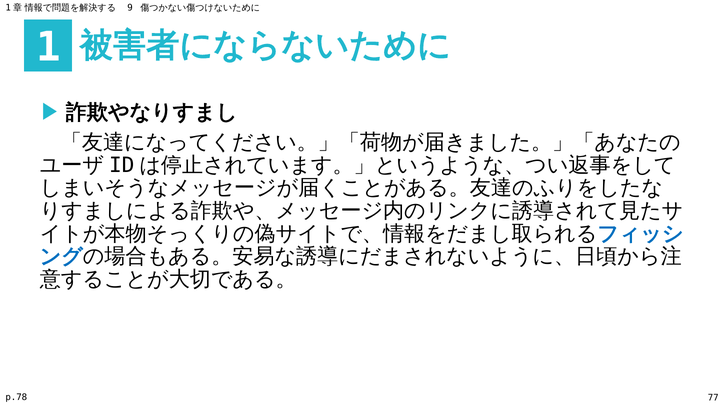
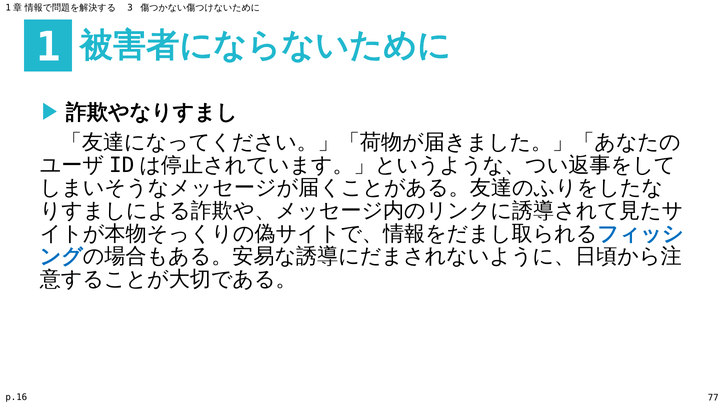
9: 9 -> 3
p.78: p.78 -> p.16
